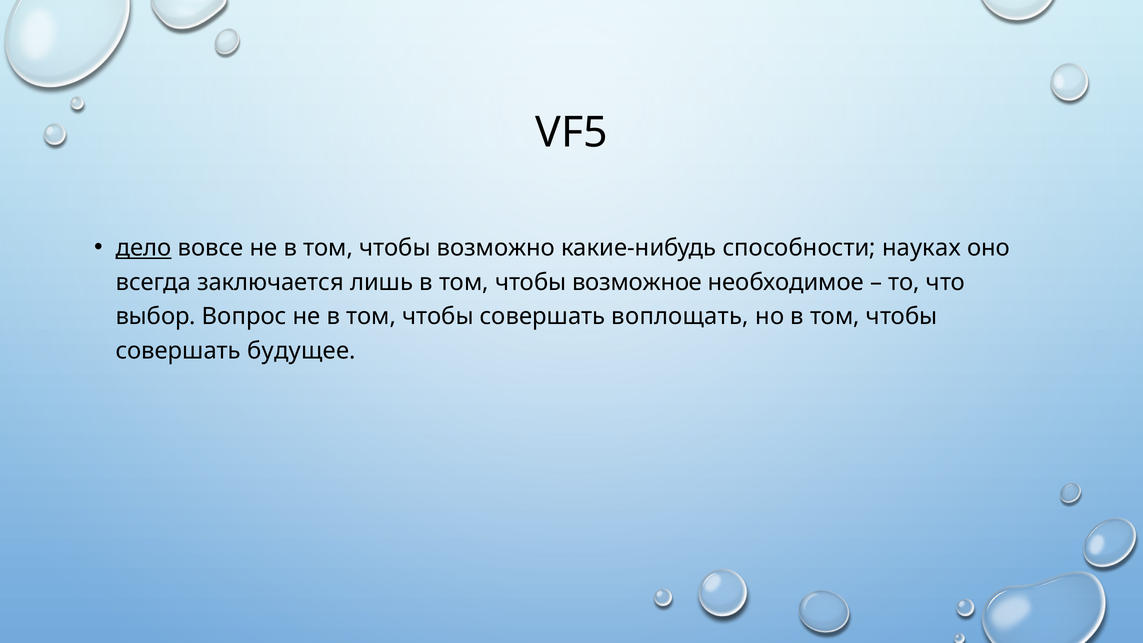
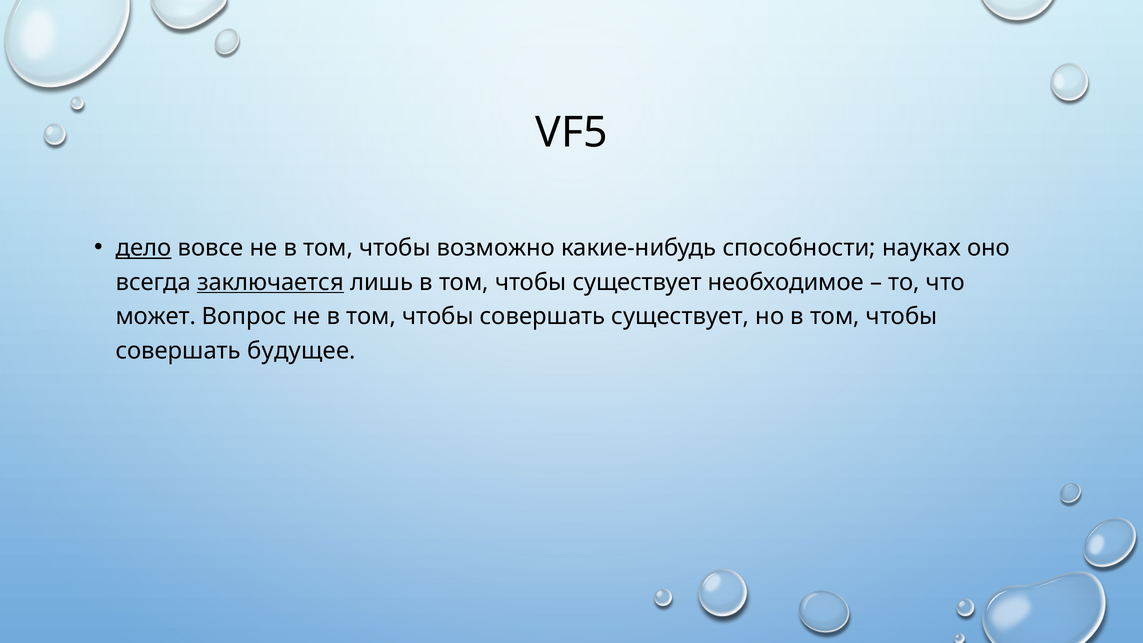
заключается underline: none -> present
чтобы возможное: возможное -> существует
выбор: выбор -> может
совершать воплощать: воплощать -> существует
